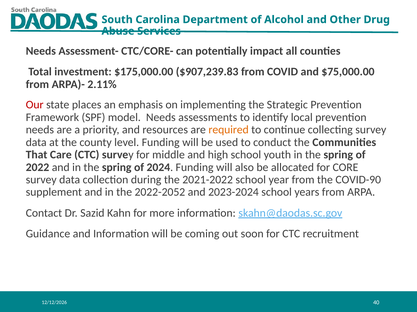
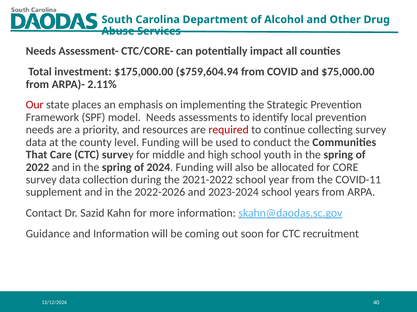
$907,239.83: $907,239.83 -> $759,604.94
required colour: orange -> red
COVID-90: COVID-90 -> COVID-11
2022-2052: 2022-2052 -> 2022-2026
